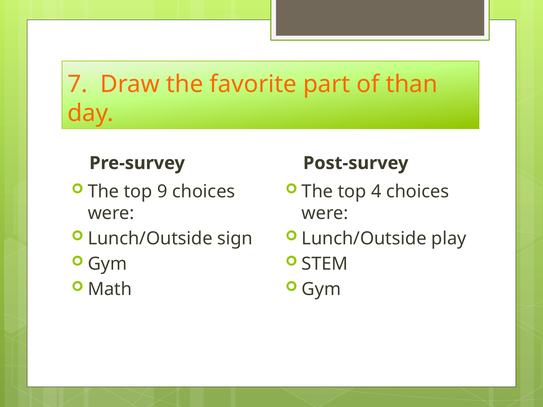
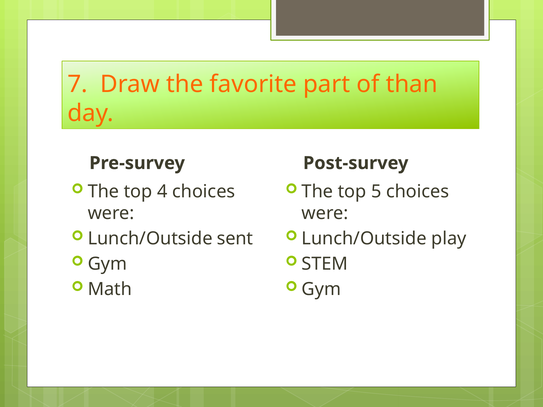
9: 9 -> 4
4: 4 -> 5
sign: sign -> sent
